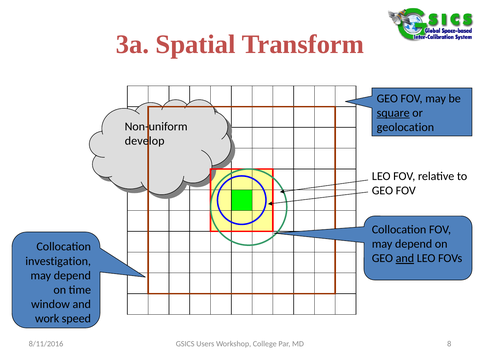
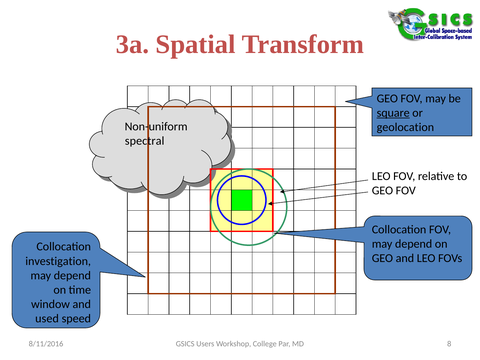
develop: develop -> spectral
and at (405, 258) underline: present -> none
work: work -> used
